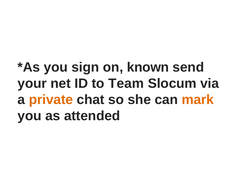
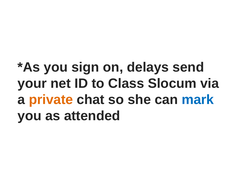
known: known -> delays
Team: Team -> Class
mark colour: orange -> blue
